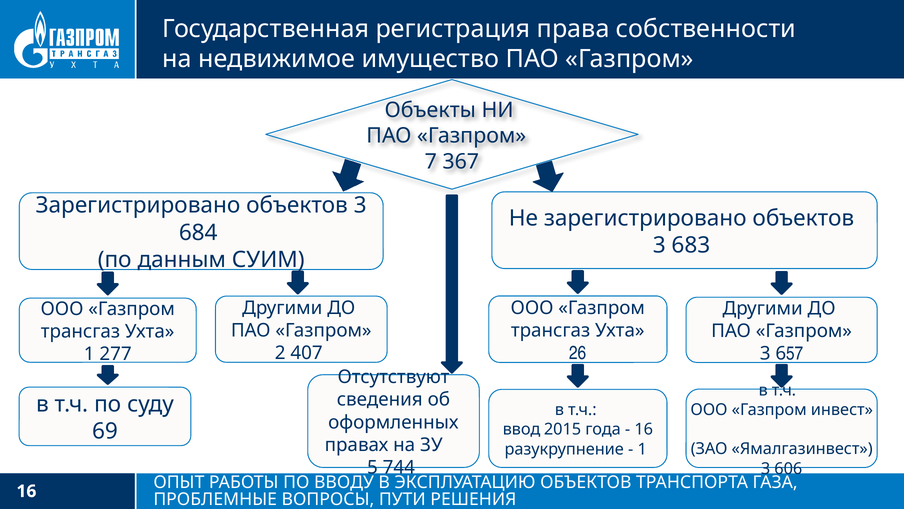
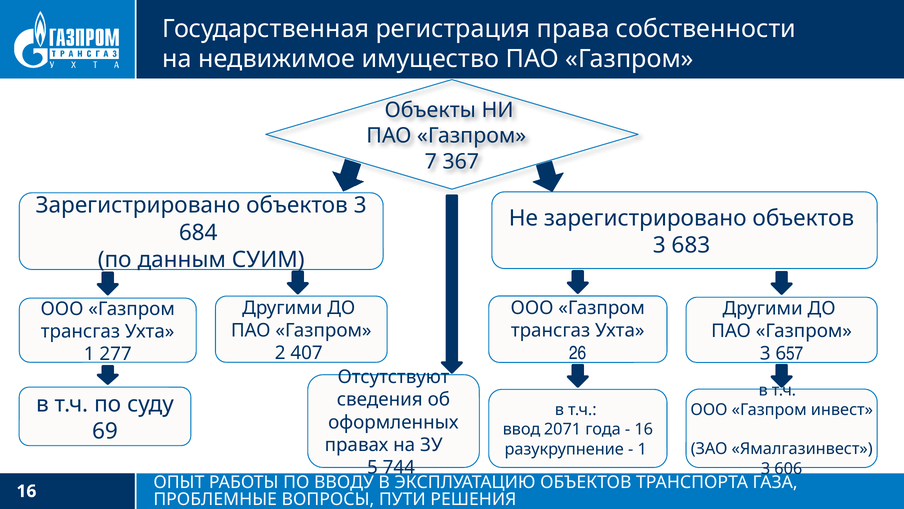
2015: 2015 -> 2071
